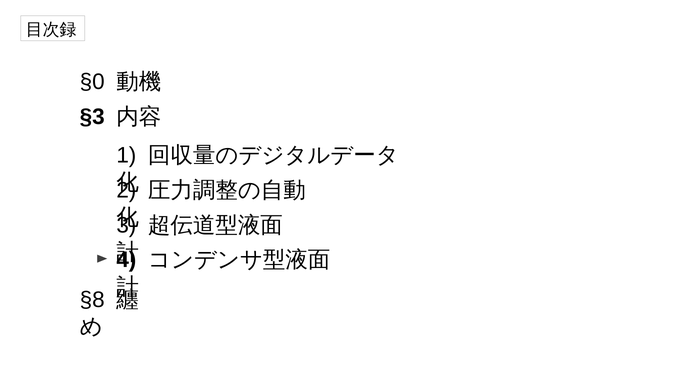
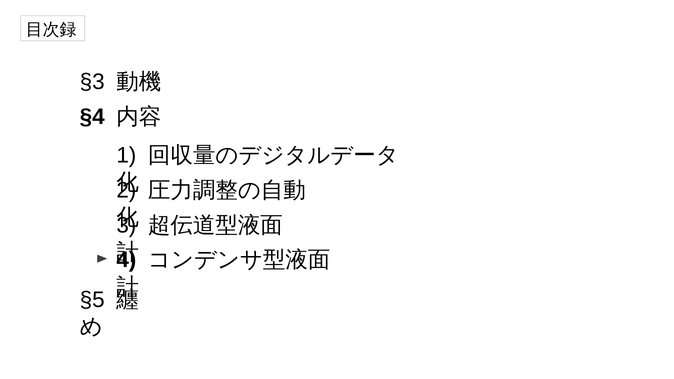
§0: §0 -> §3
§3: §3 -> §4
§8: §8 -> §5
